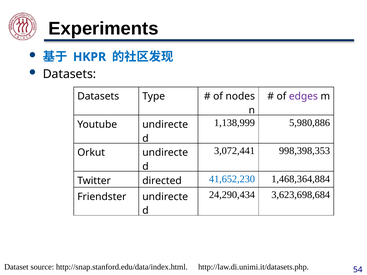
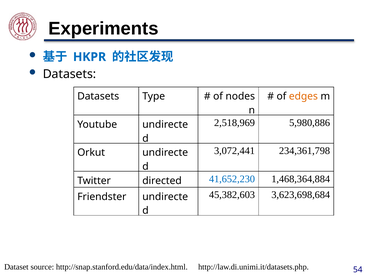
edges colour: purple -> orange
1,138,999: 1,138,999 -> 2,518,969
998,398,353: 998,398,353 -> 234,361,798
24,290,434: 24,290,434 -> 45,382,603
